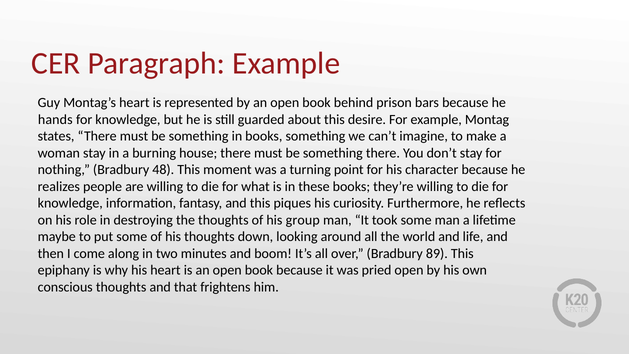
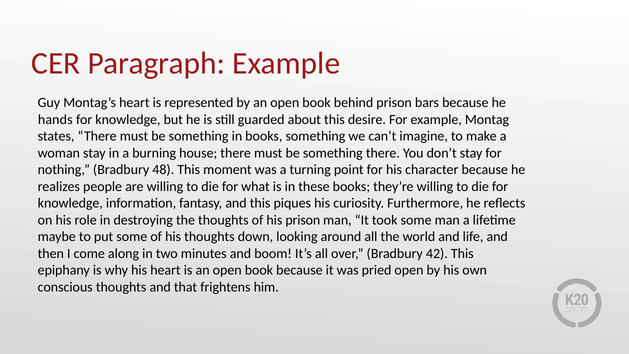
his group: group -> prison
89: 89 -> 42
